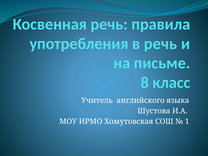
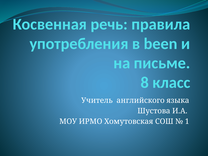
в речь: речь -> been
